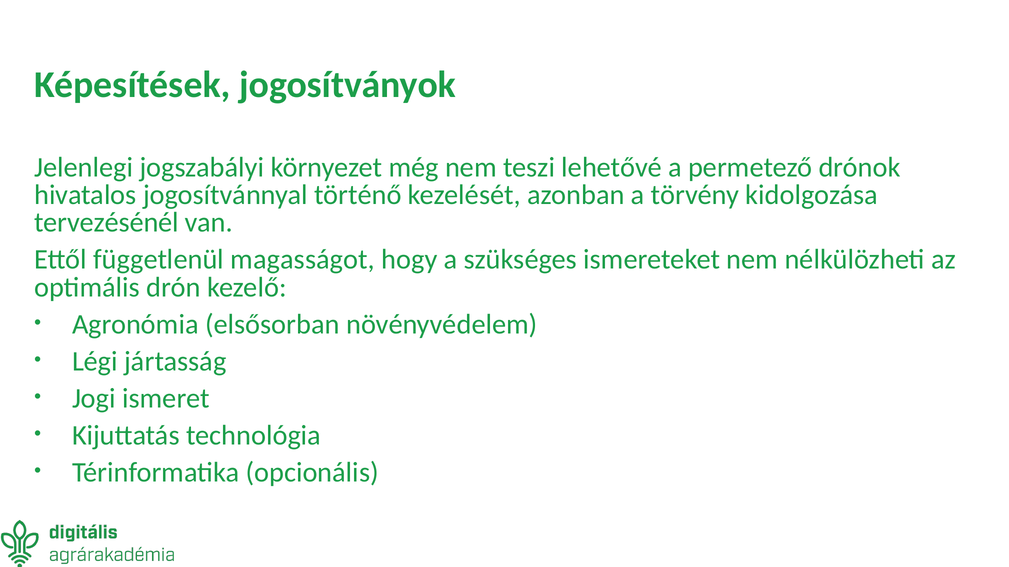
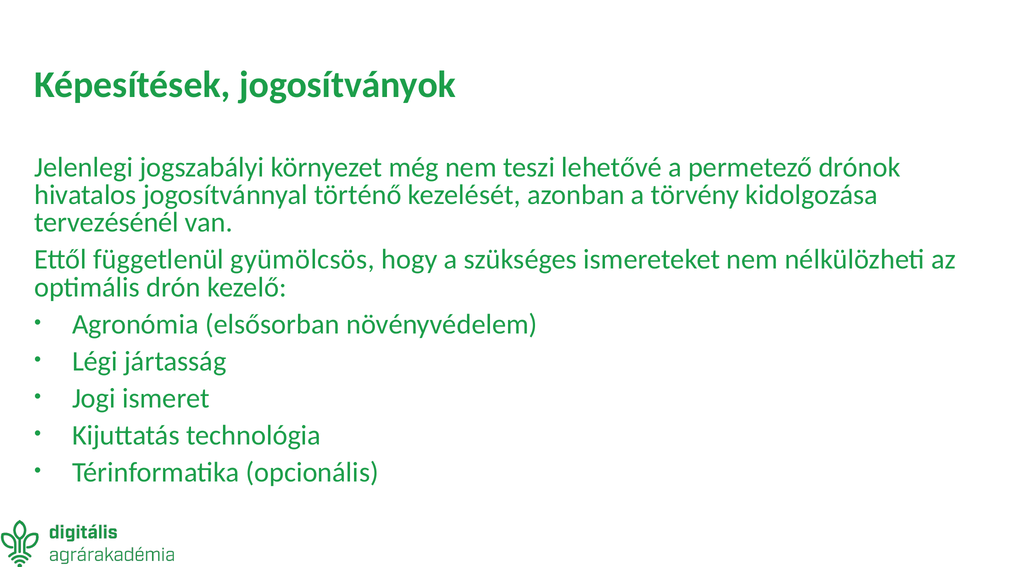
magasságot: magasságot -> gyümölcsös
